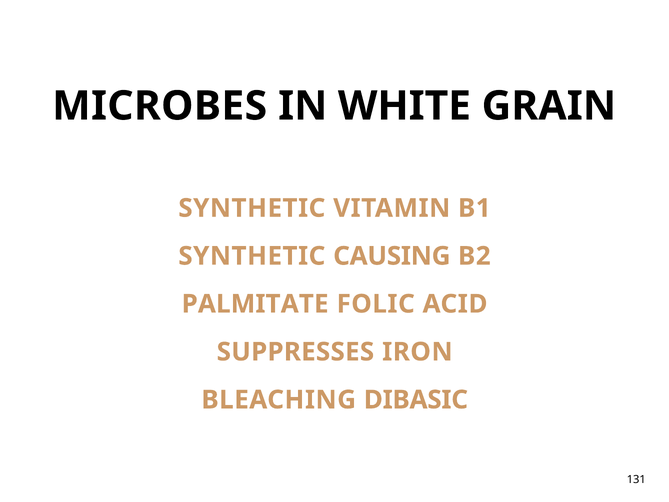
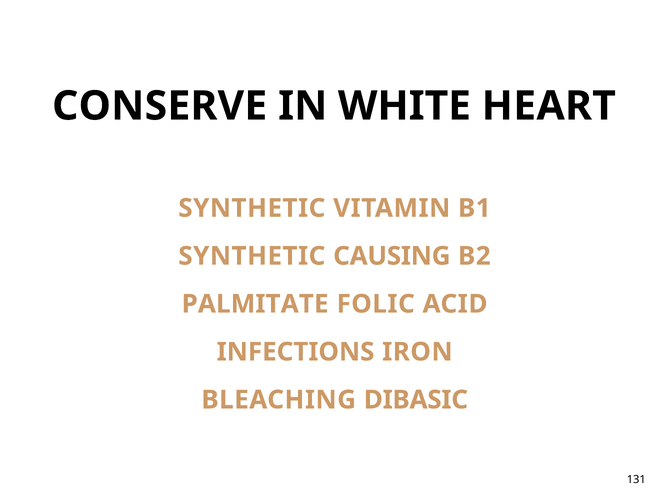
MICROBES: MICROBES -> CONSERVE
GRAIN: GRAIN -> HEART
SUPPRESSES: SUPPRESSES -> INFECTIONS
